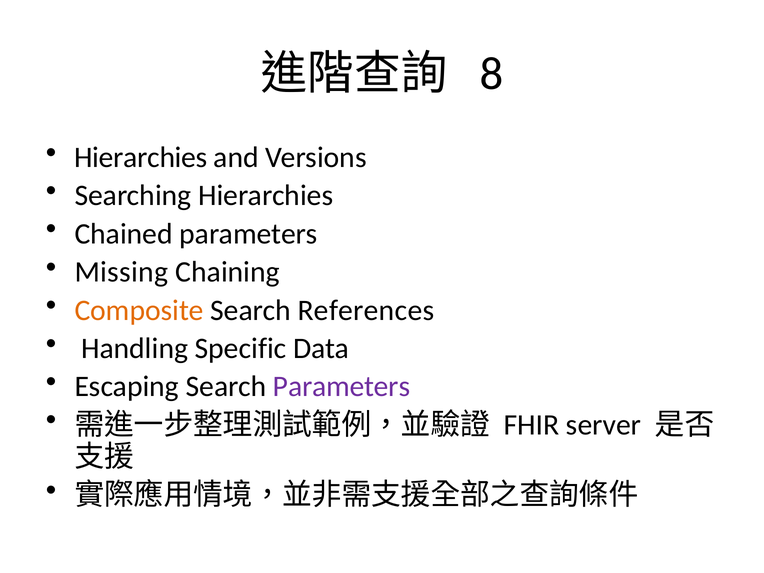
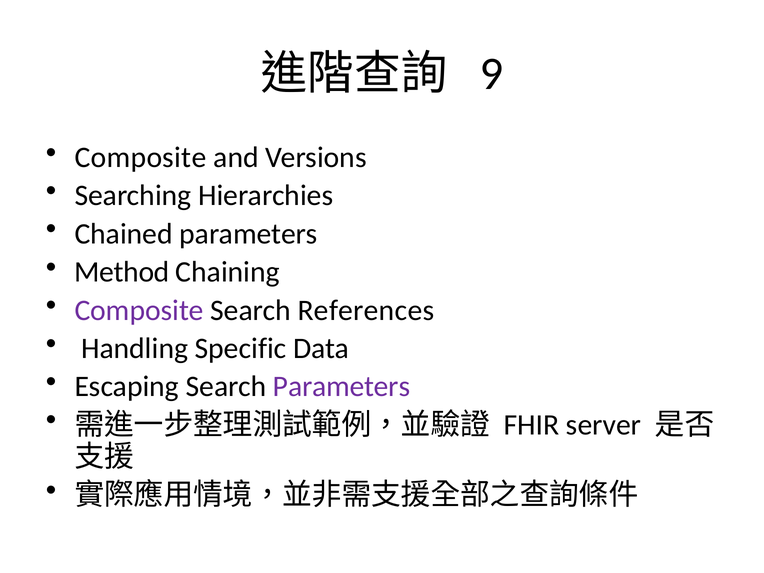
8: 8 -> 9
Hierarchies at (141, 157): Hierarchies -> Composite
Missing: Missing -> Method
Composite at (139, 310) colour: orange -> purple
